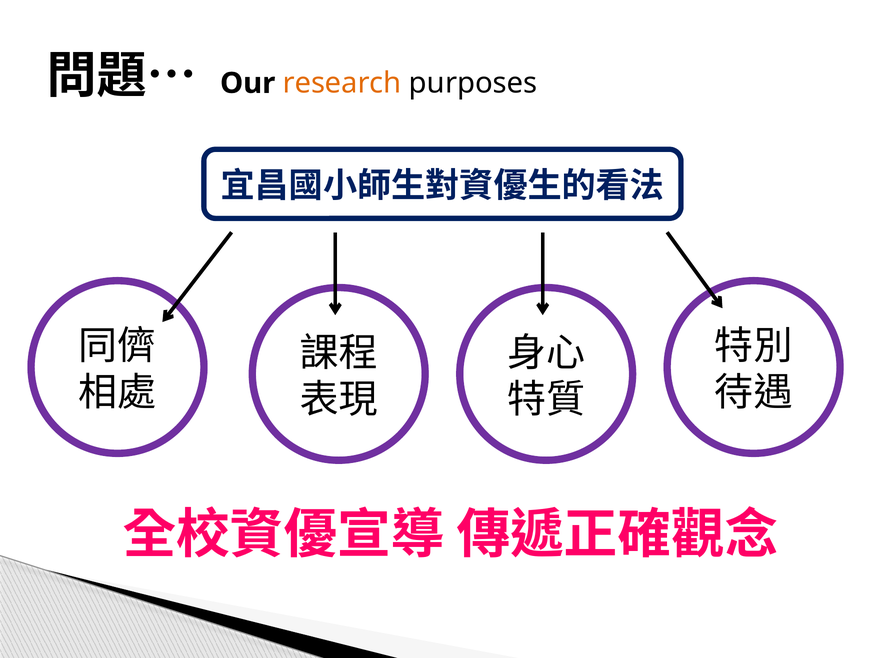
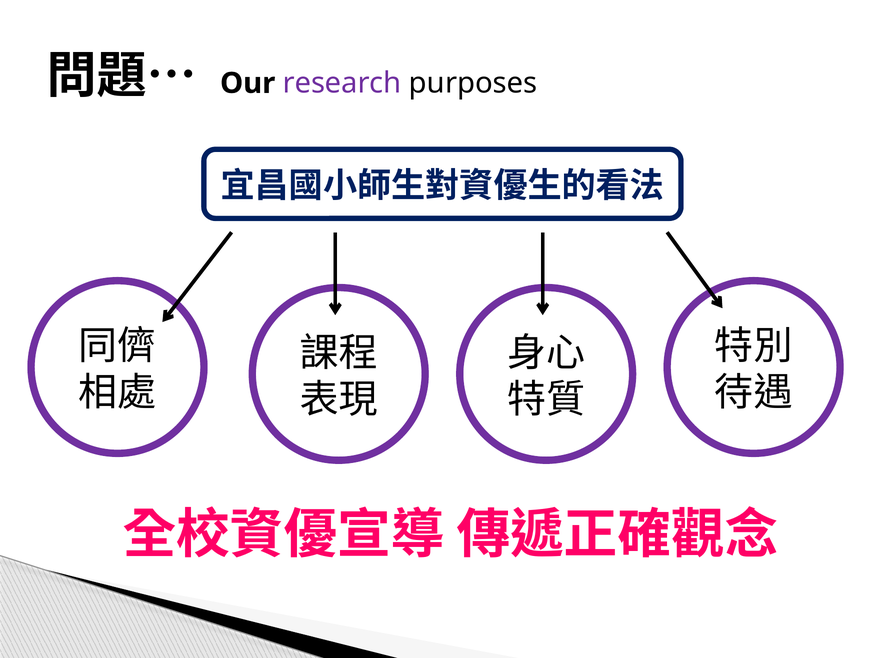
research colour: orange -> purple
